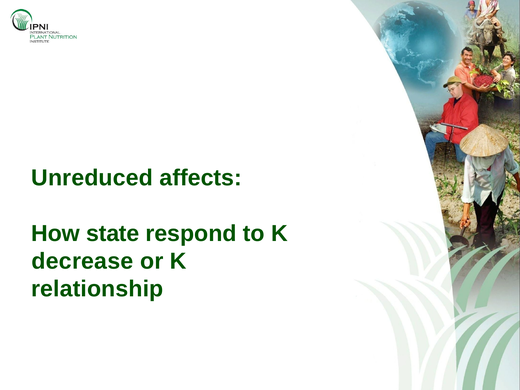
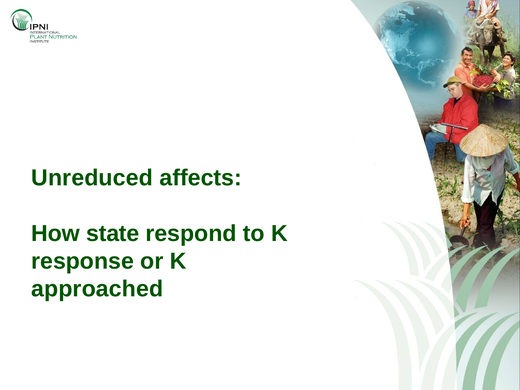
decrease: decrease -> response
relationship: relationship -> approached
